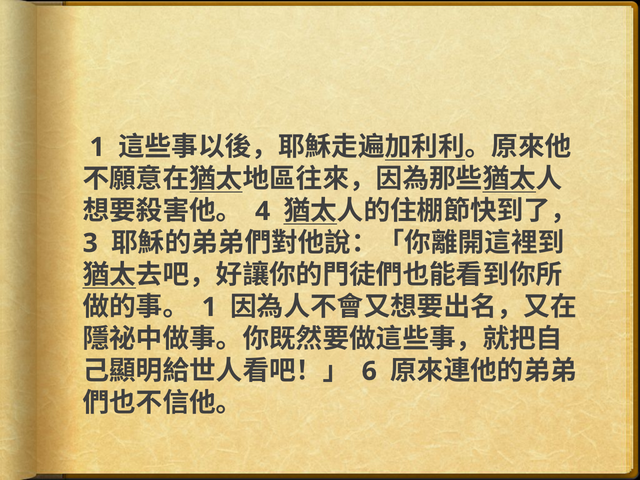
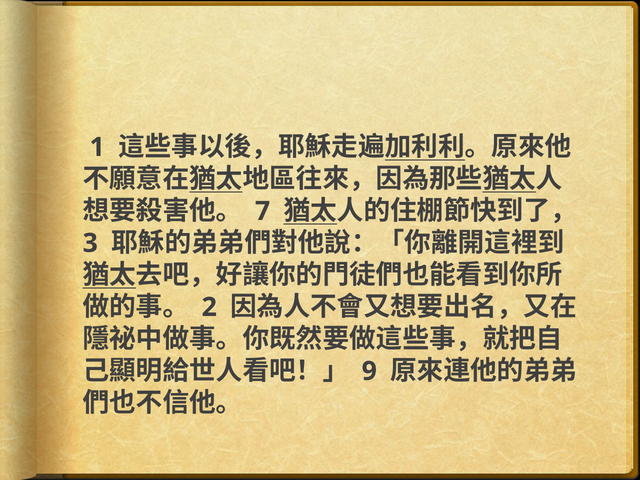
4: 4 -> 7
1 at (209, 307): 1 -> 2
6: 6 -> 9
